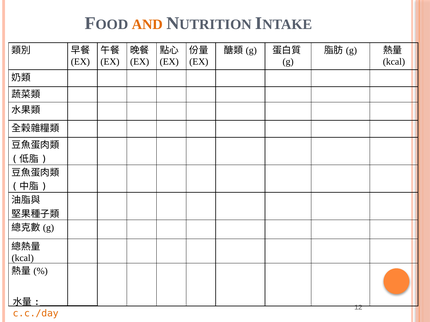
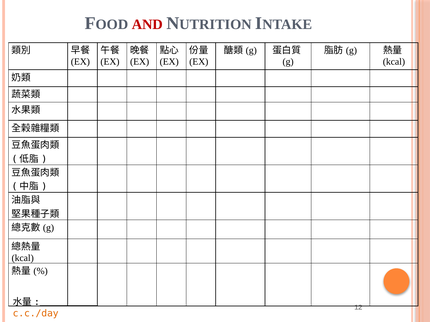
AND colour: orange -> red
